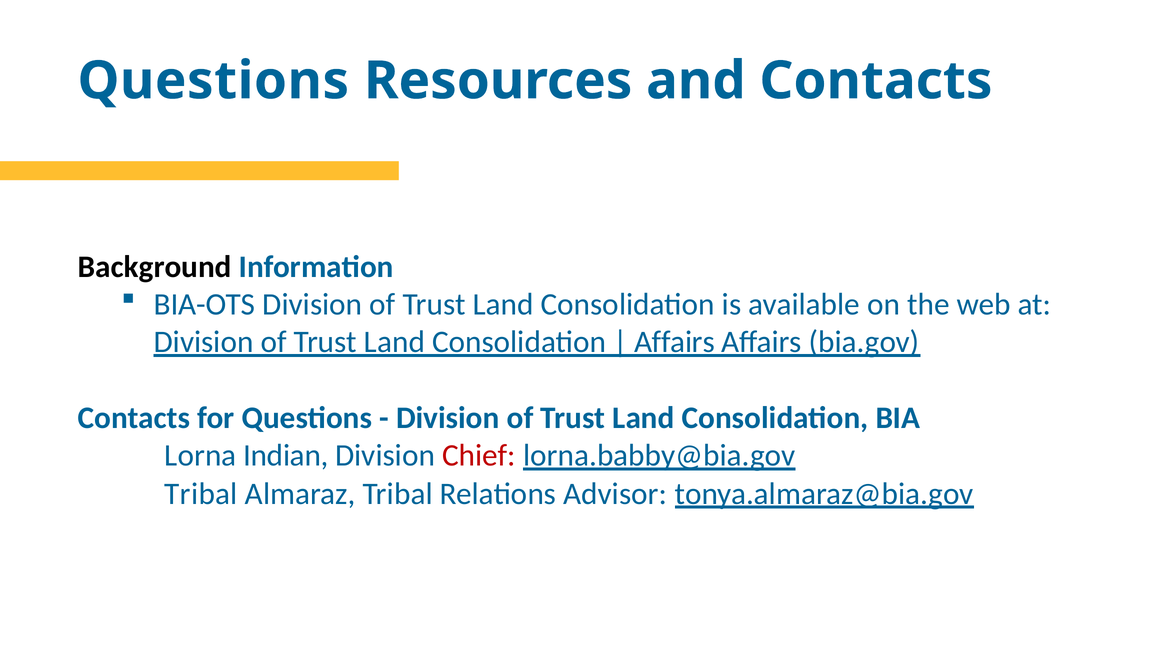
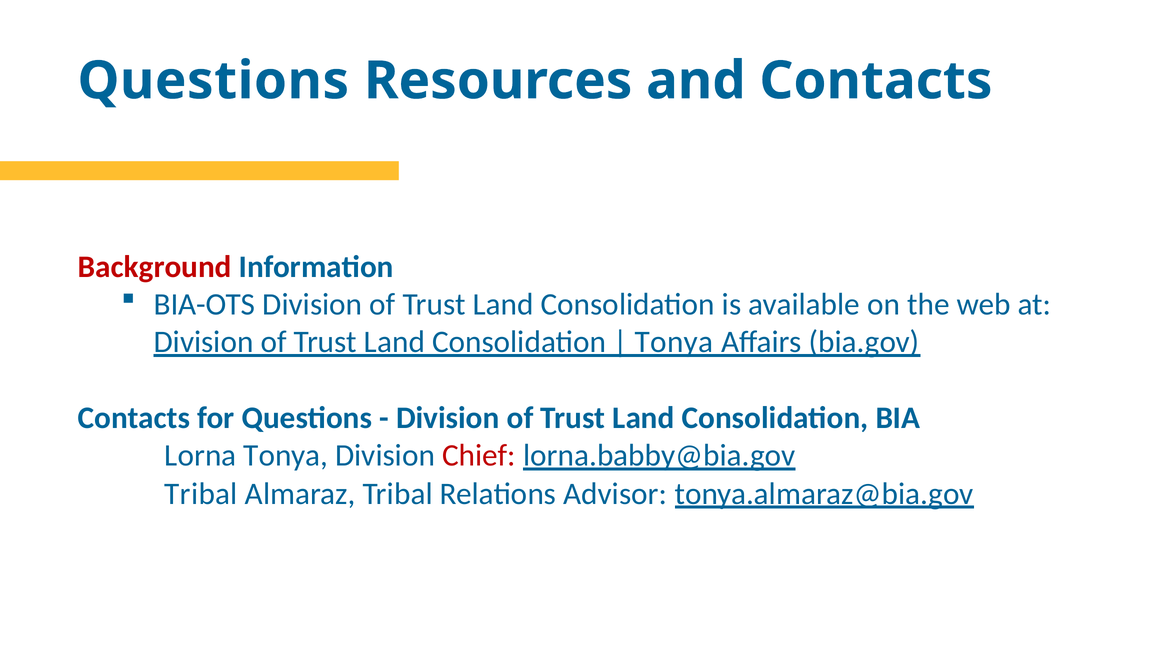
Background colour: black -> red
Affairs at (674, 342): Affairs -> Tonya
Lorna Indian: Indian -> Tonya
